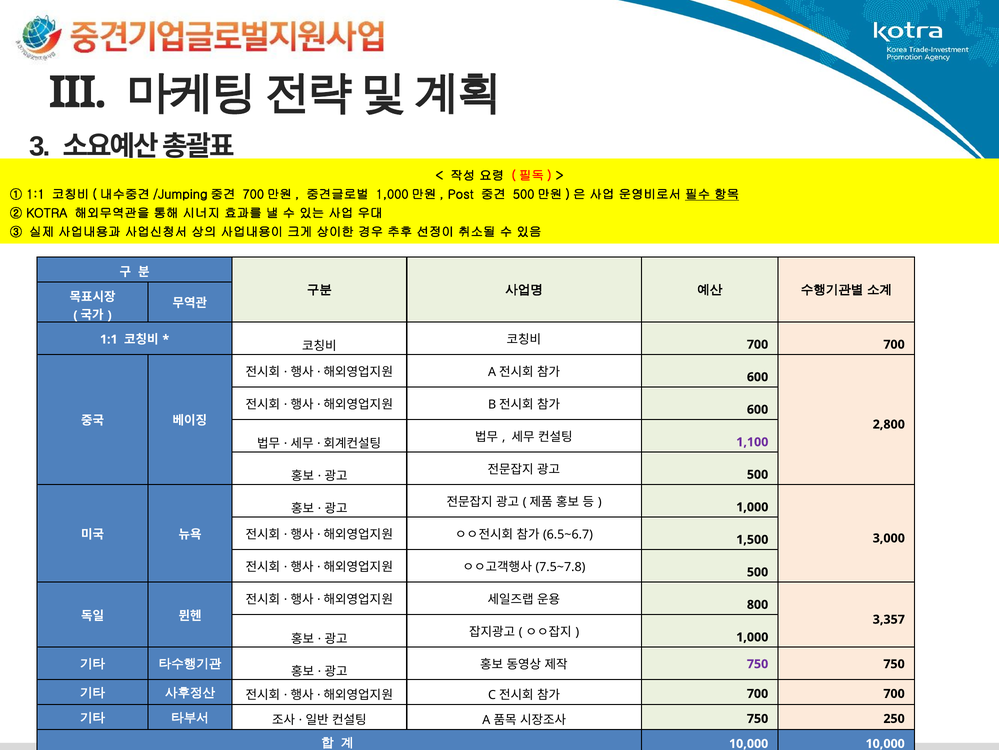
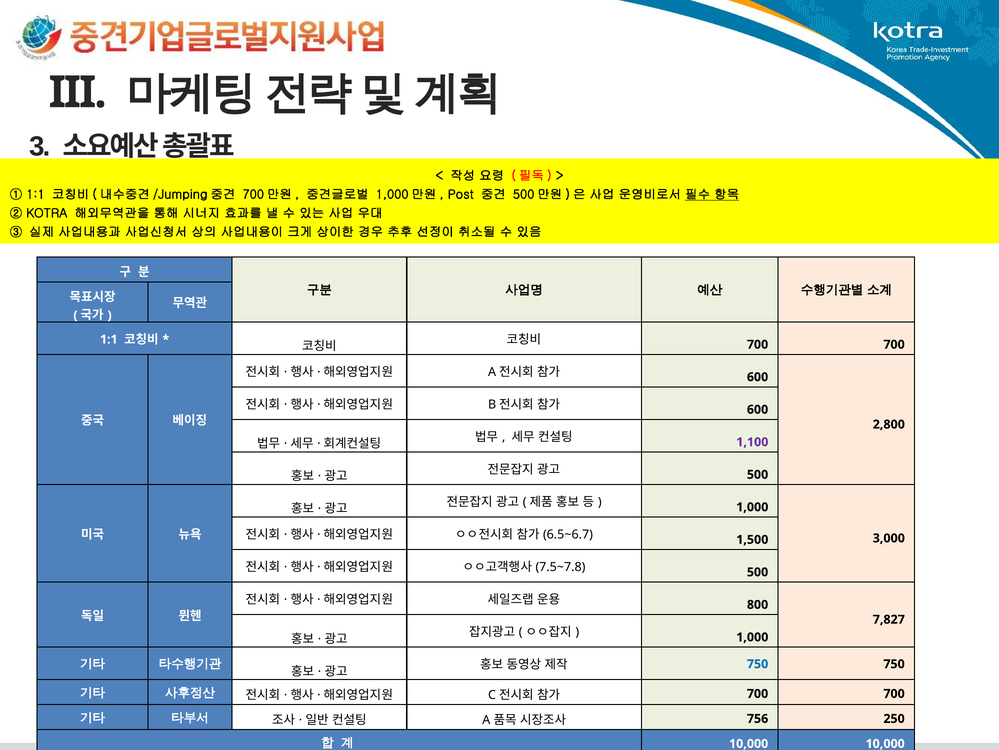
3,357: 3,357 -> 7,827
750 at (758, 663) colour: purple -> blue
750 at (758, 718): 750 -> 756
